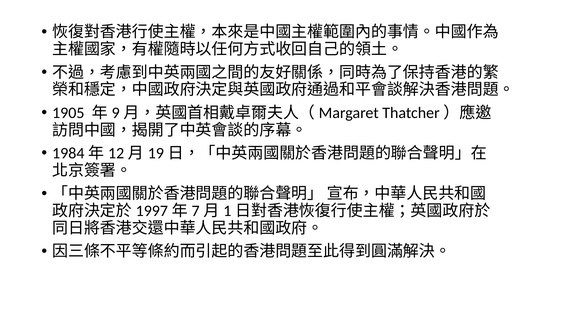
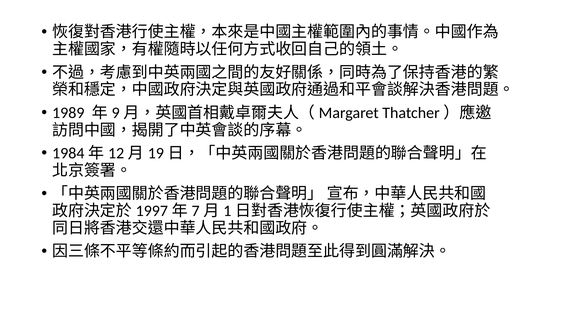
1905: 1905 -> 1989
